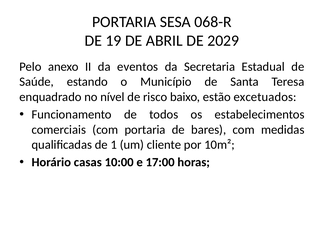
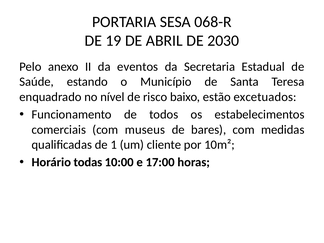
2029: 2029 -> 2030
com portaria: portaria -> museus
casas: casas -> todas
